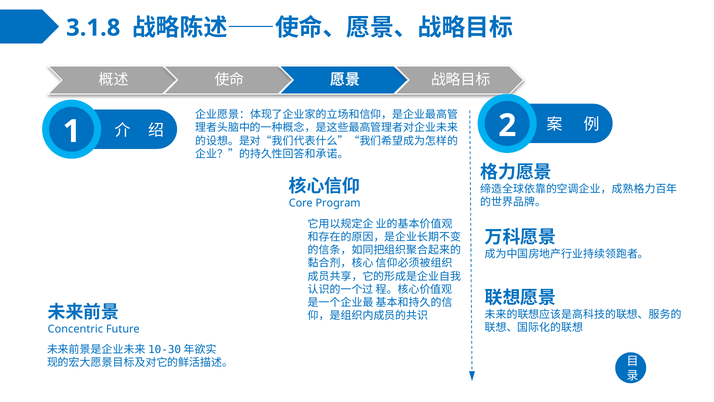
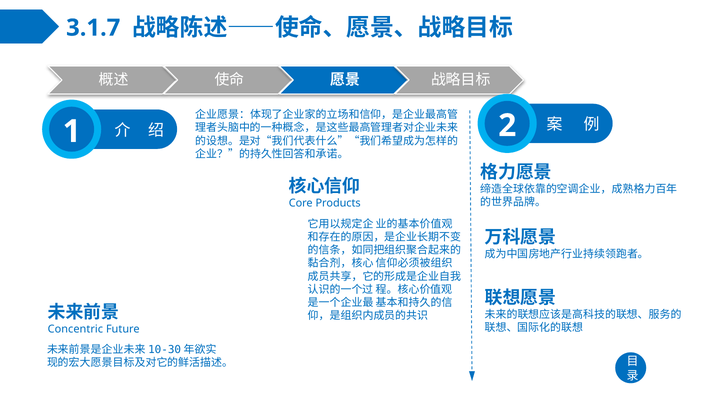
3.1.8: 3.1.8 -> 3.1.7
Program: Program -> Products
